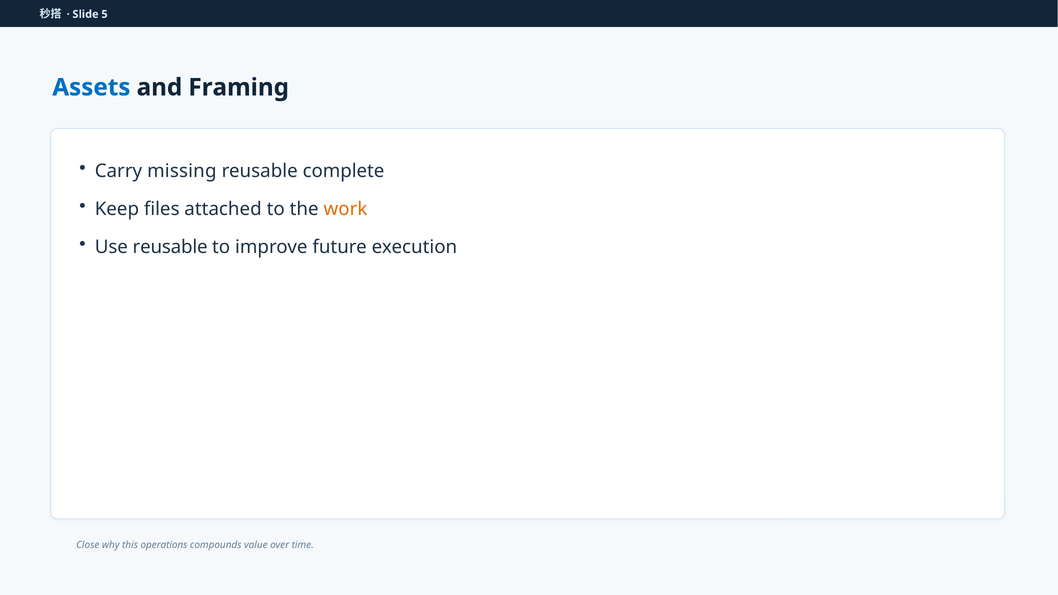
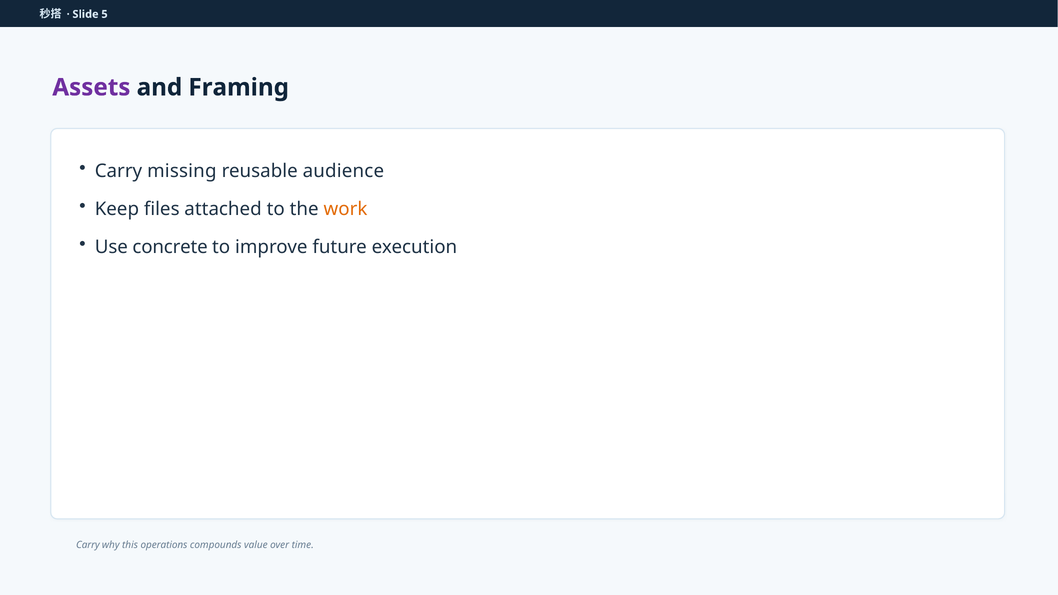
Assets colour: blue -> purple
complete: complete -> audience
Use reusable: reusable -> concrete
Close at (88, 545): Close -> Carry
